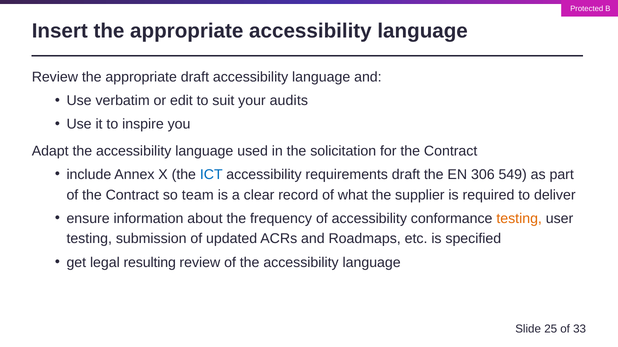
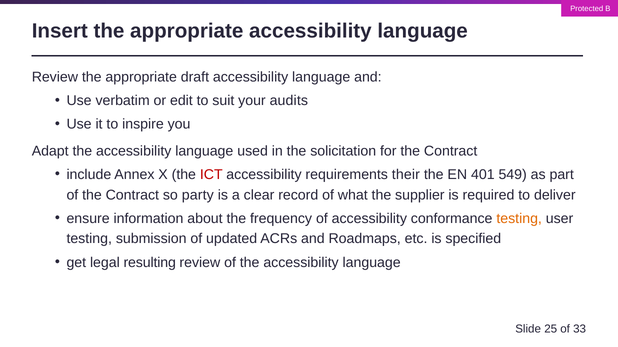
ICT colour: blue -> red
requirements draft: draft -> their
306: 306 -> 401
team: team -> party
